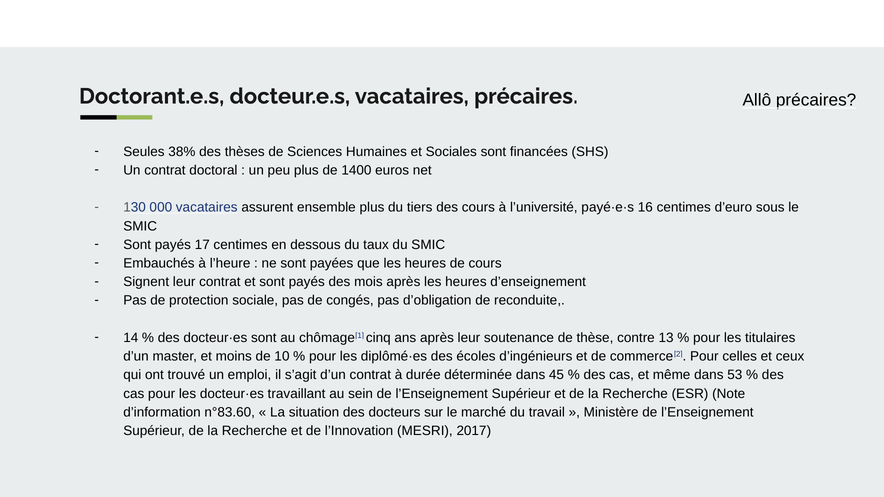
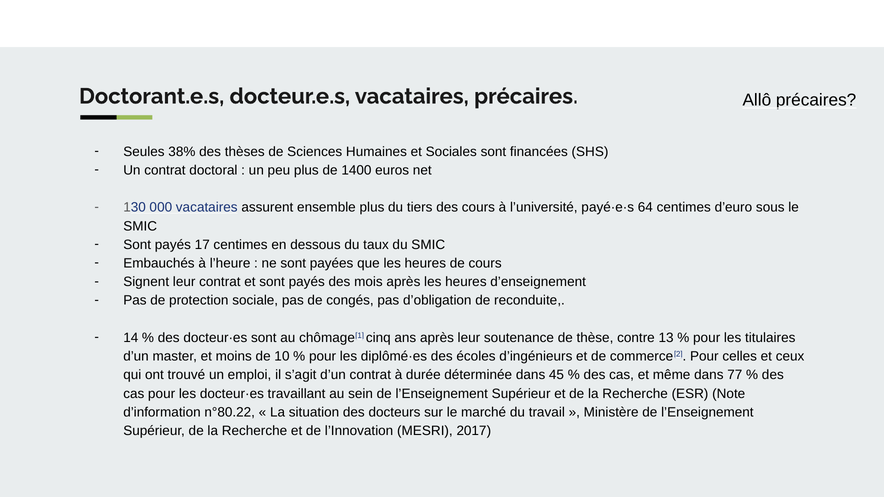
16: 16 -> 64
53: 53 -> 77
n°83.60: n°83.60 -> n°80.22
